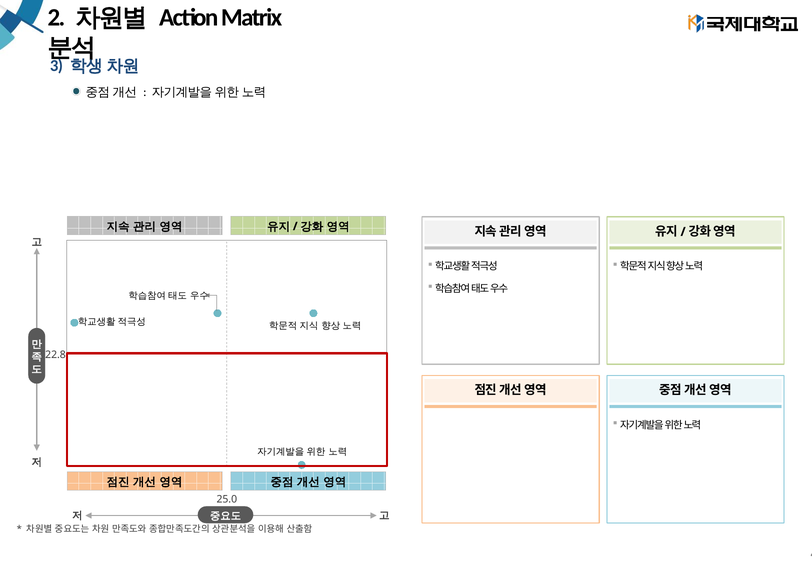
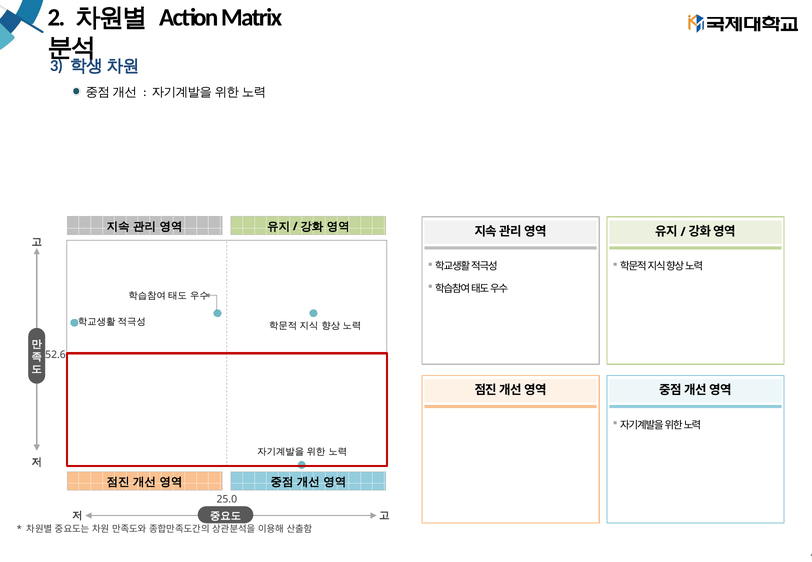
22.8: 22.8 -> 52.6
